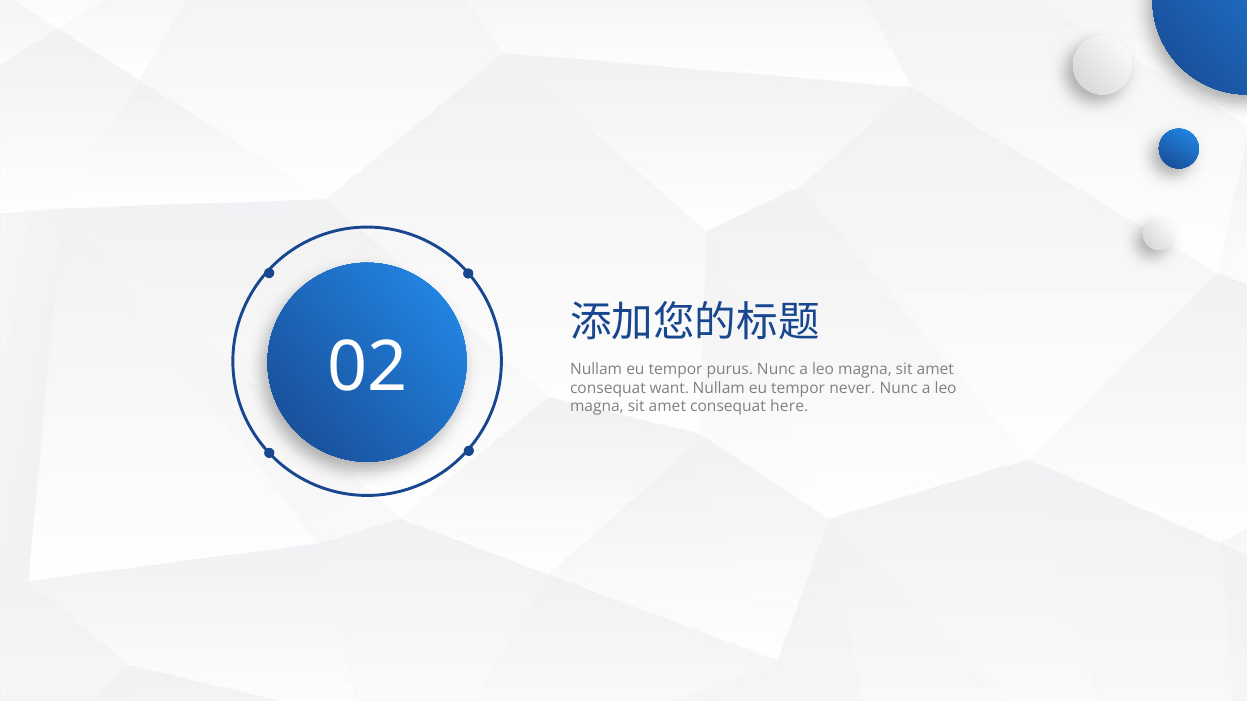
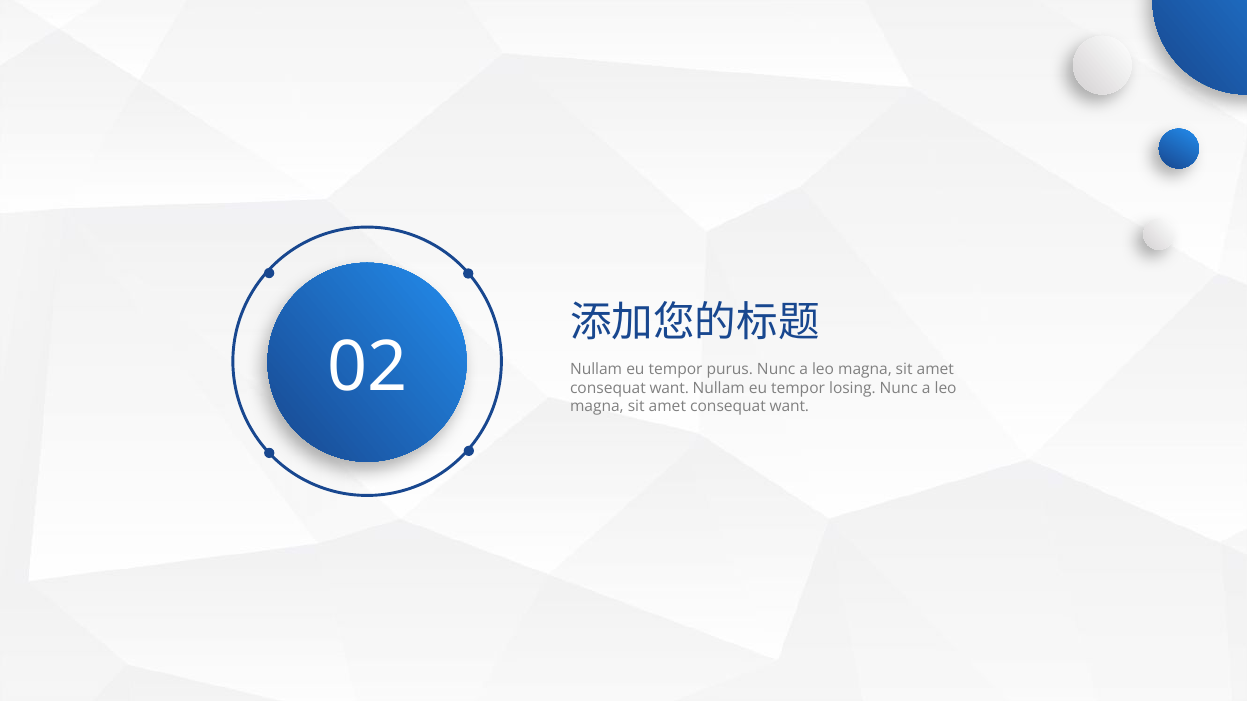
never: never -> losing
here at (789, 407): here -> want
